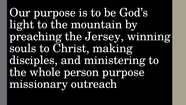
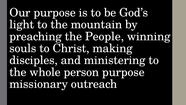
Jersey: Jersey -> People
